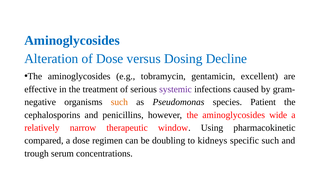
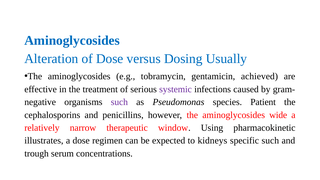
Decline: Decline -> Usually
excellent: excellent -> achieved
such at (119, 102) colour: orange -> purple
compared: compared -> illustrates
doubling: doubling -> expected
